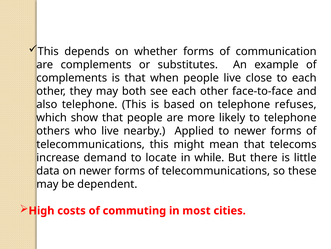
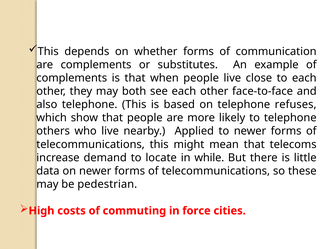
dependent: dependent -> pedestrian
most: most -> force
